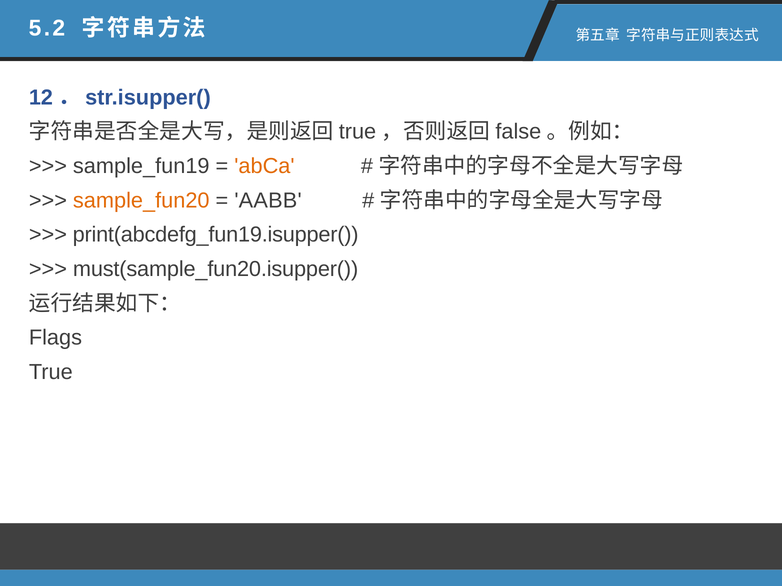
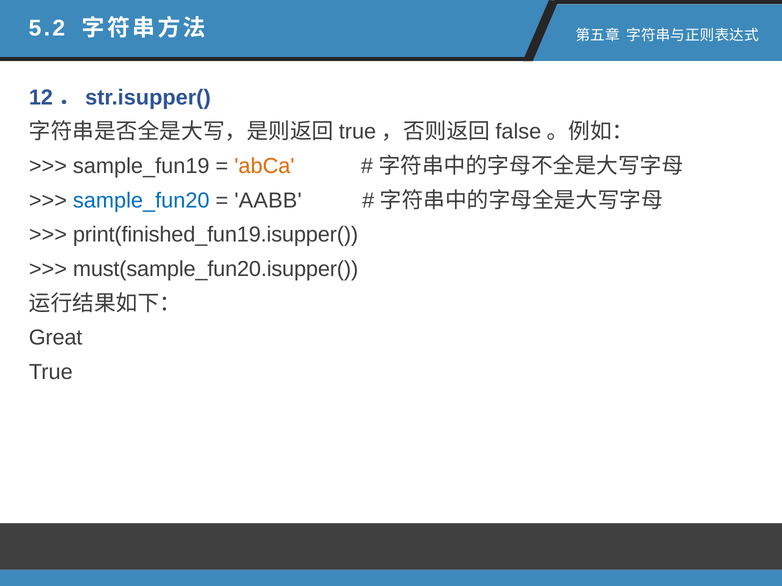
sample_fun20 colour: orange -> blue
print(abcdefg_fun19.isupper(: print(abcdefg_fun19.isupper( -> print(finished_fun19.isupper(
Flags: Flags -> Great
